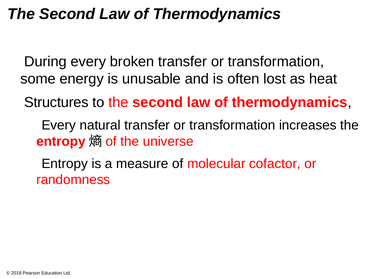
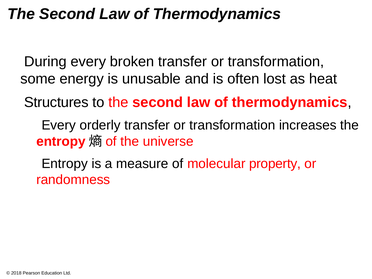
natural: natural -> orderly
cofactor: cofactor -> property
